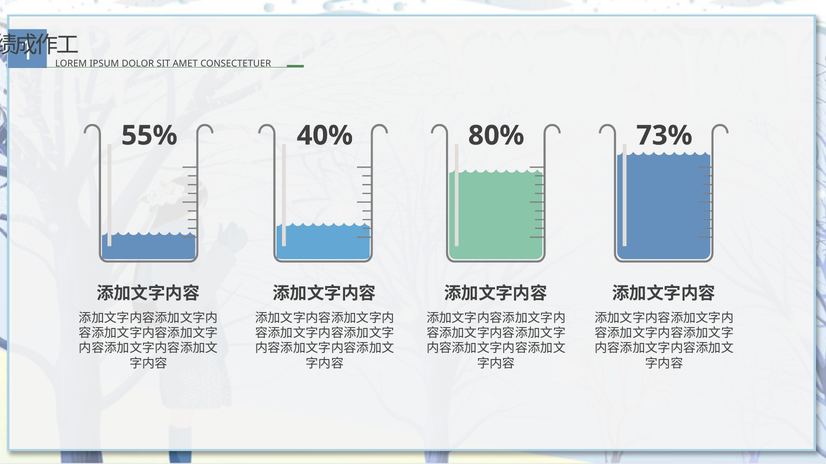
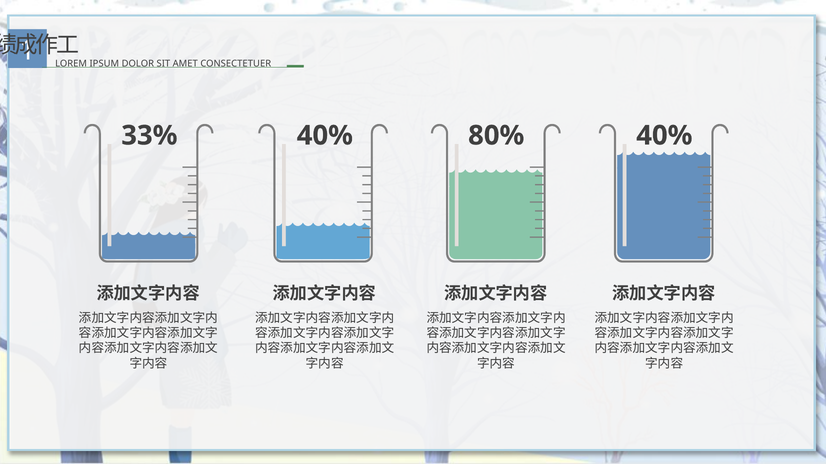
55%: 55% -> 33%
80% 73%: 73% -> 40%
